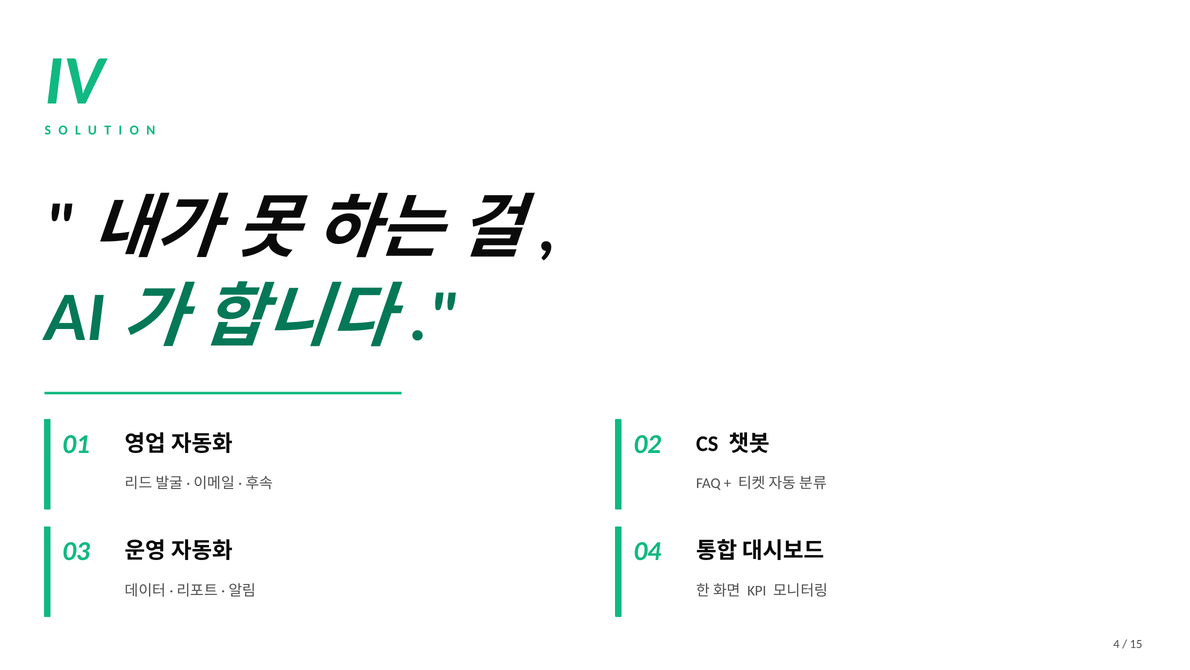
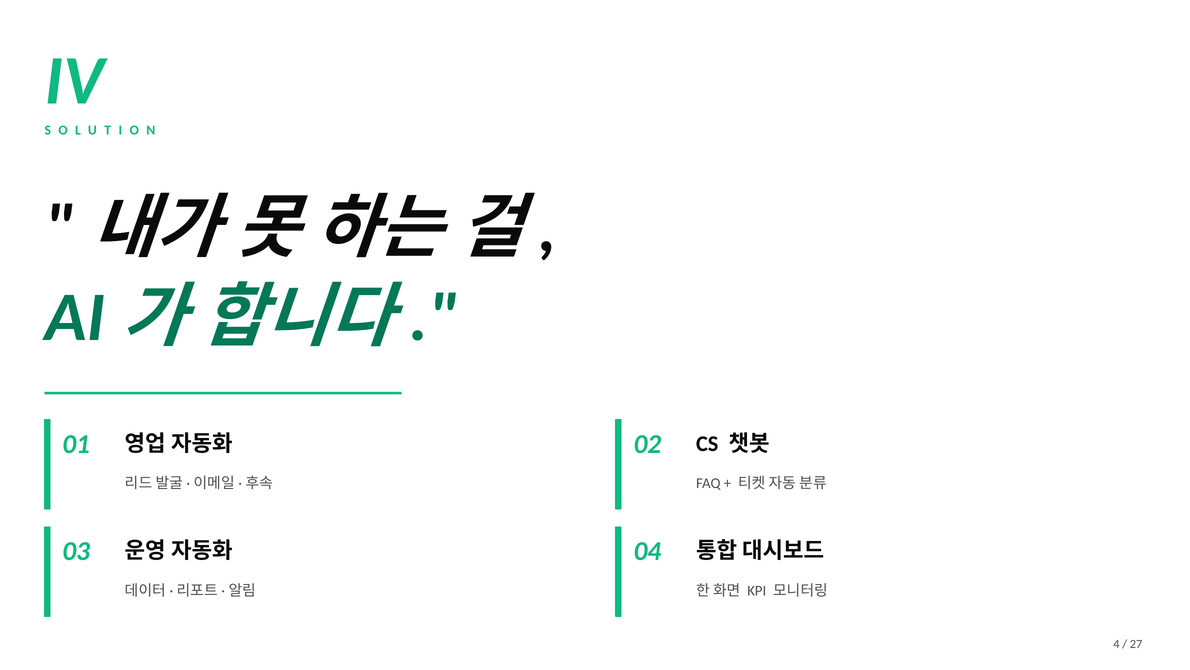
15: 15 -> 27
